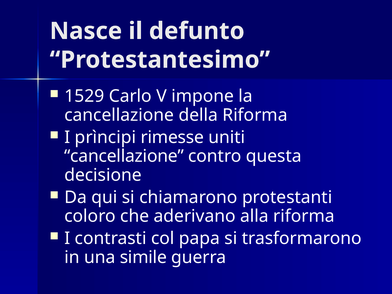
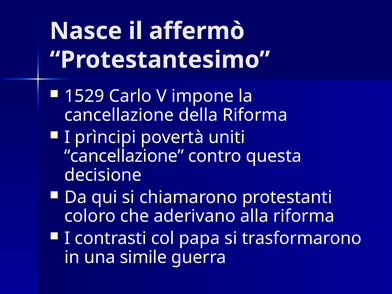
defunto: defunto -> affermò
rimesse: rimesse -> povertà
